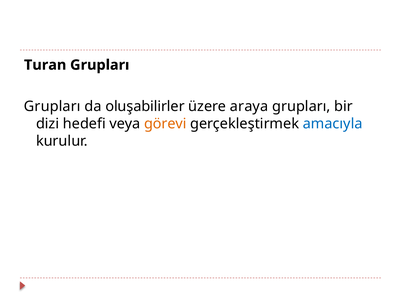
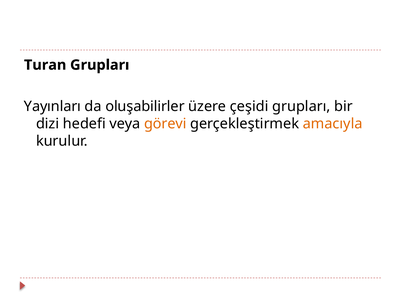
Grupları at (52, 107): Grupları -> Yayınları
araya: araya -> çeşidi
amacıyla colour: blue -> orange
